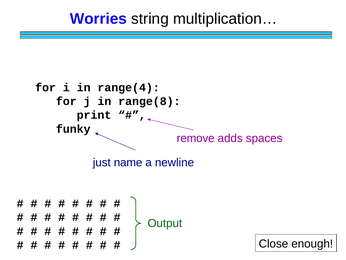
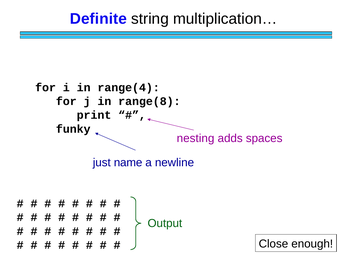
Worries: Worries -> Definite
remove: remove -> nesting
